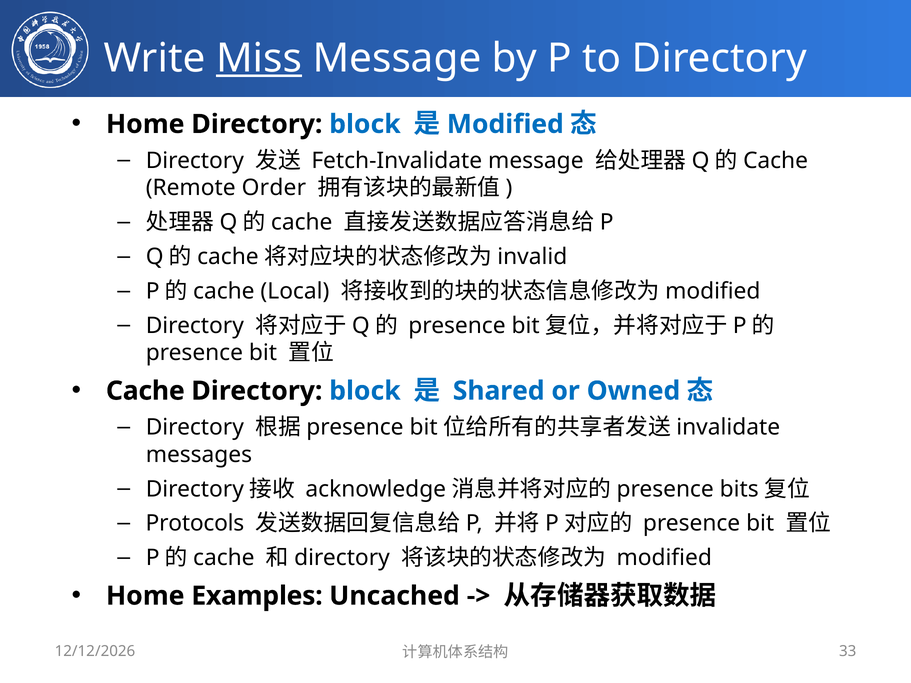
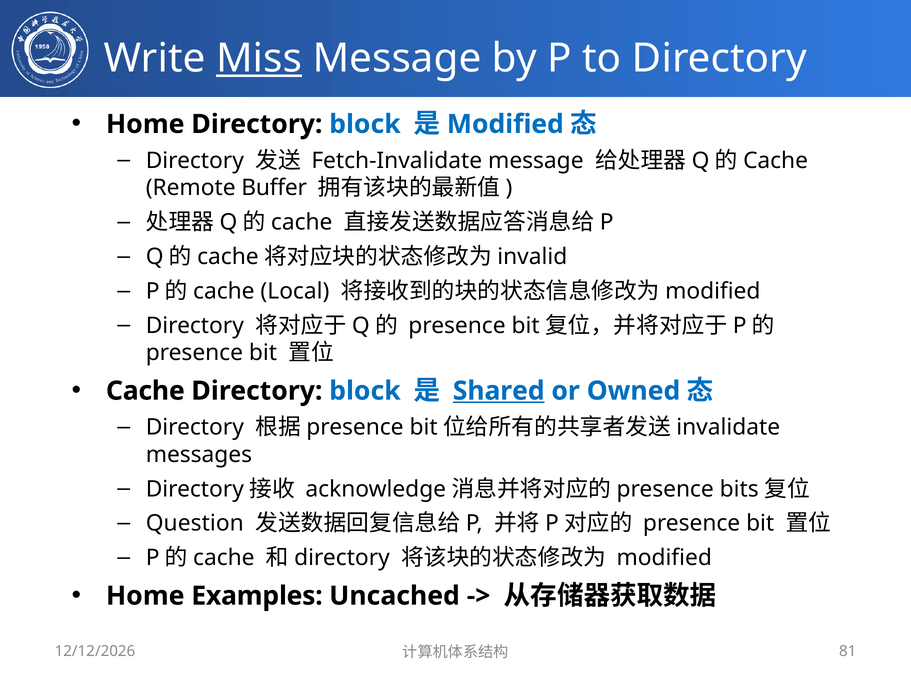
Order: Order -> Buffer
Shared underline: none -> present
Protocols: Protocols -> Question
33: 33 -> 81
